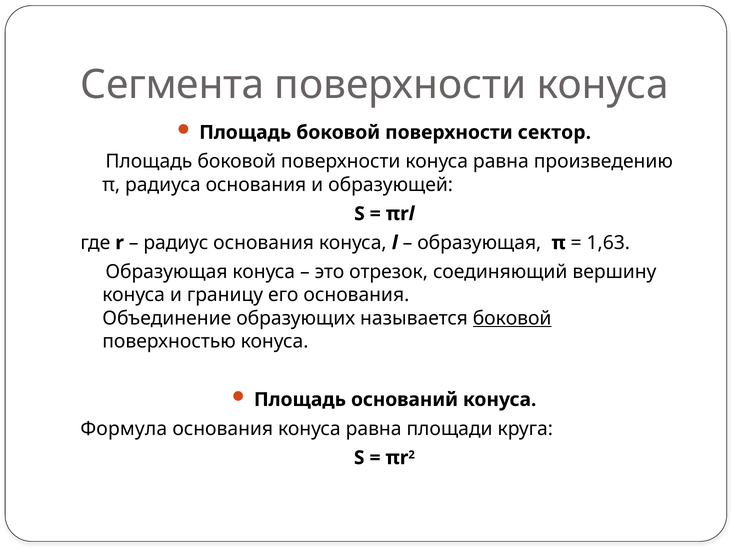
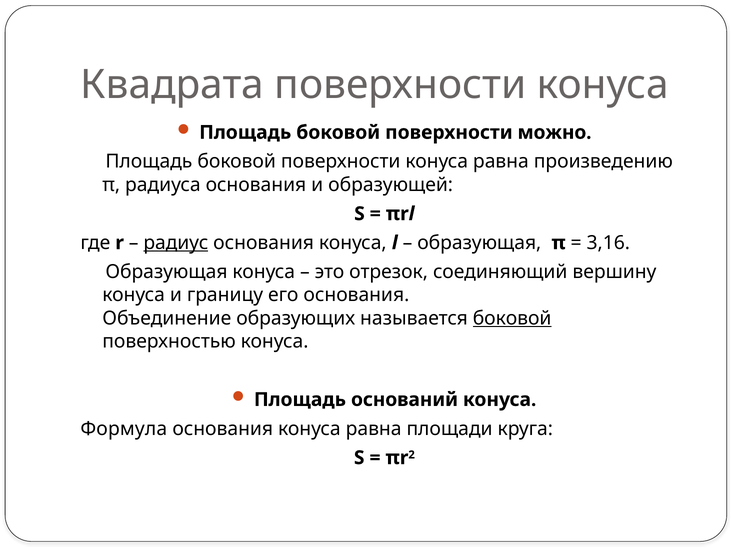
Сегмента: Сегмента -> Квадрата
сектор: сектор -> можно
радиус underline: none -> present
1,63: 1,63 -> 3,16
